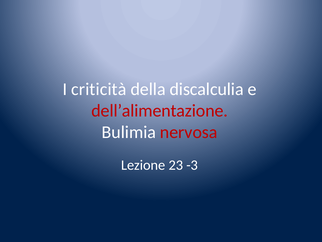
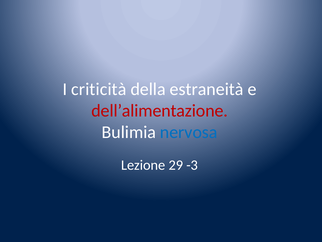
discalculia: discalculia -> estraneità
nervosa colour: red -> blue
23: 23 -> 29
